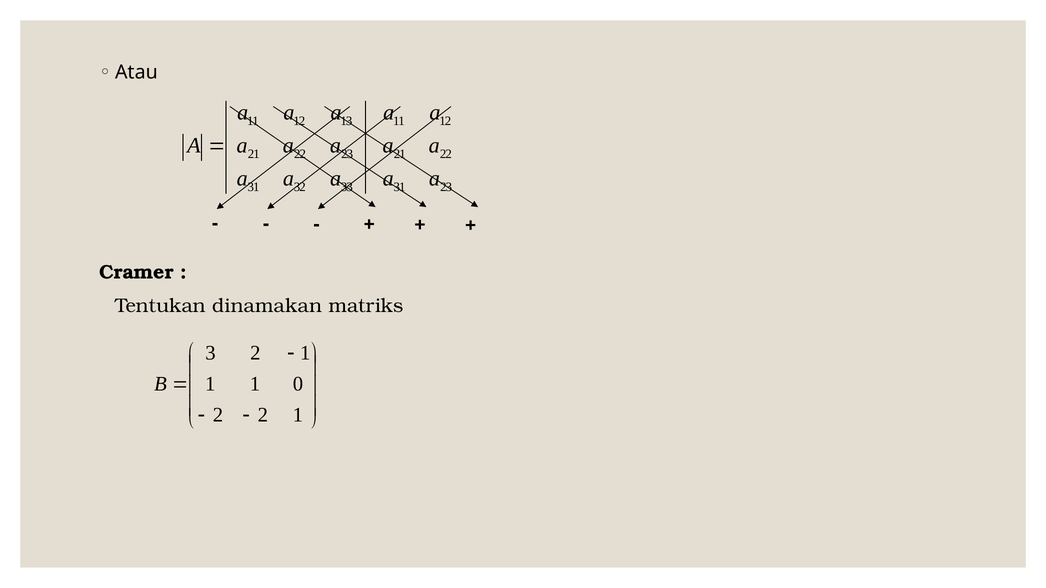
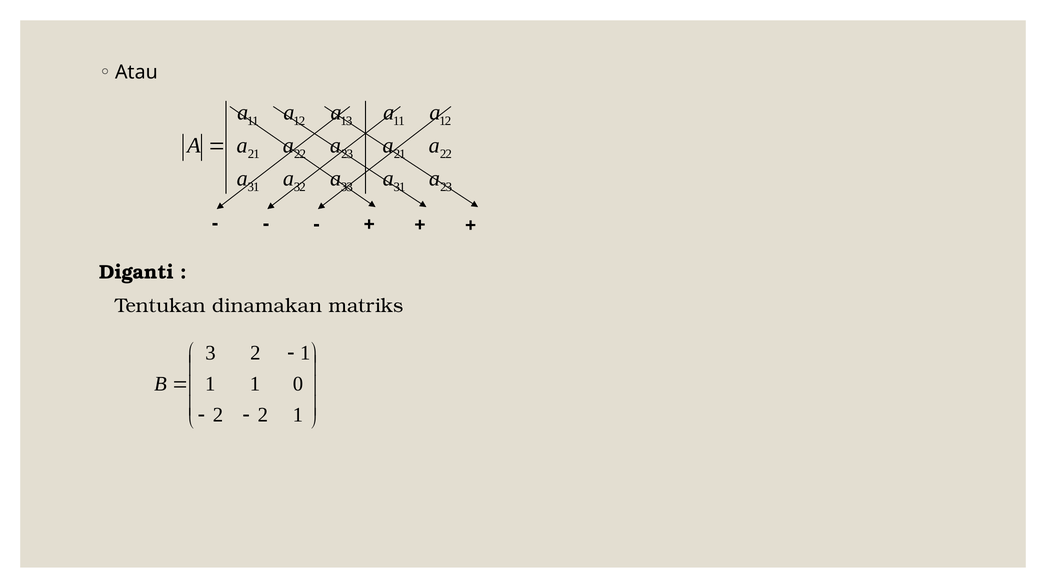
Cramer: Cramer -> Diganti
